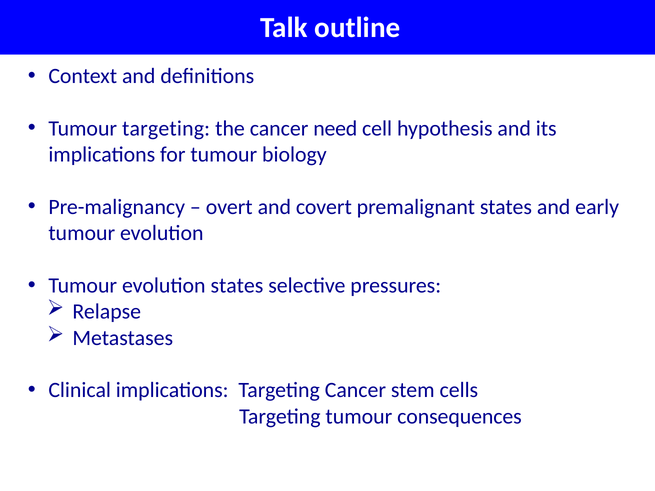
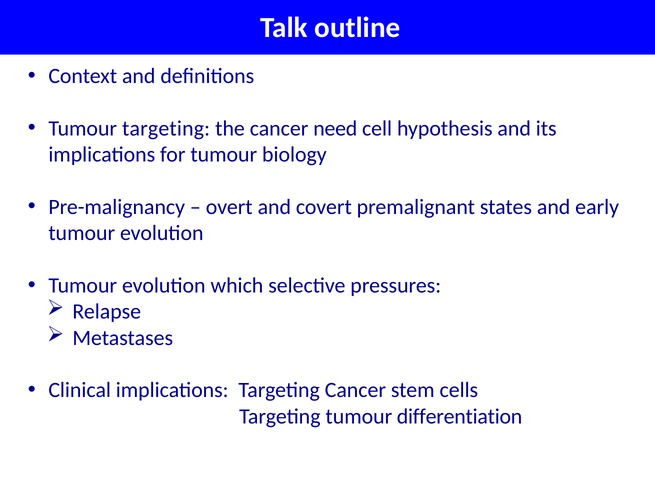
evolution states: states -> which
consequences: consequences -> differentiation
